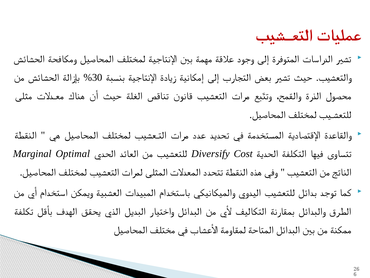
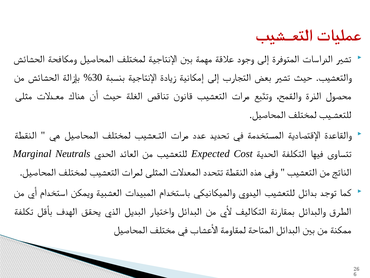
Optimal: Optimal -> Neutrals
Diversify: Diversify -> Expected
